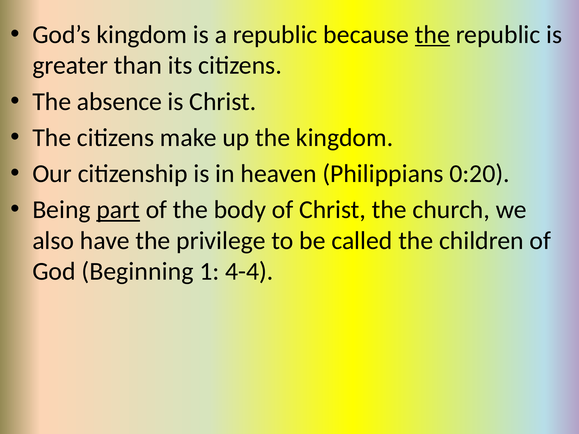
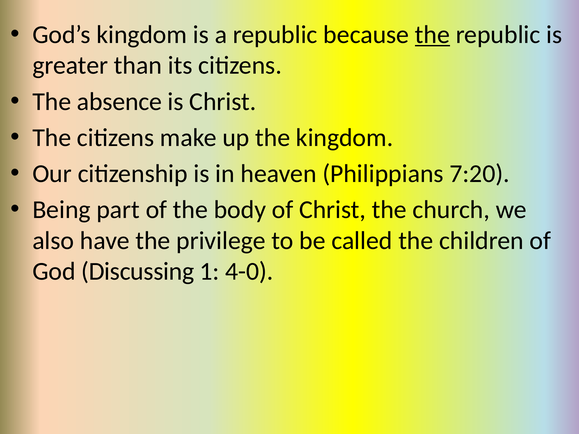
0:20: 0:20 -> 7:20
part underline: present -> none
Beginning: Beginning -> Discussing
4-4: 4-4 -> 4-0
